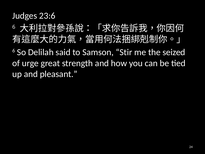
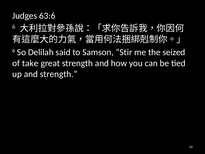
23:6: 23:6 -> 63:6
urge: urge -> take
and pleasant: pleasant -> strength
